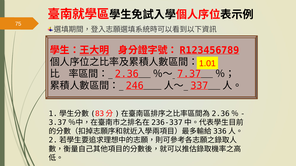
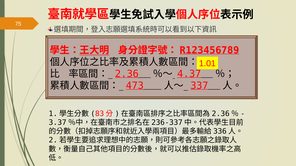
7.37: 7.37 -> 4.37
246: 246 -> 473
